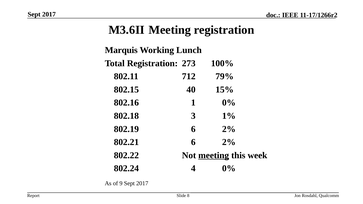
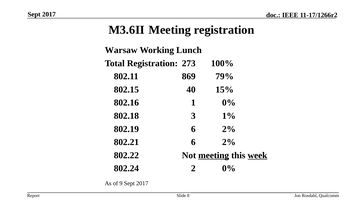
Marquis: Marquis -> Warsaw
712: 712 -> 869
week underline: none -> present
4: 4 -> 2
